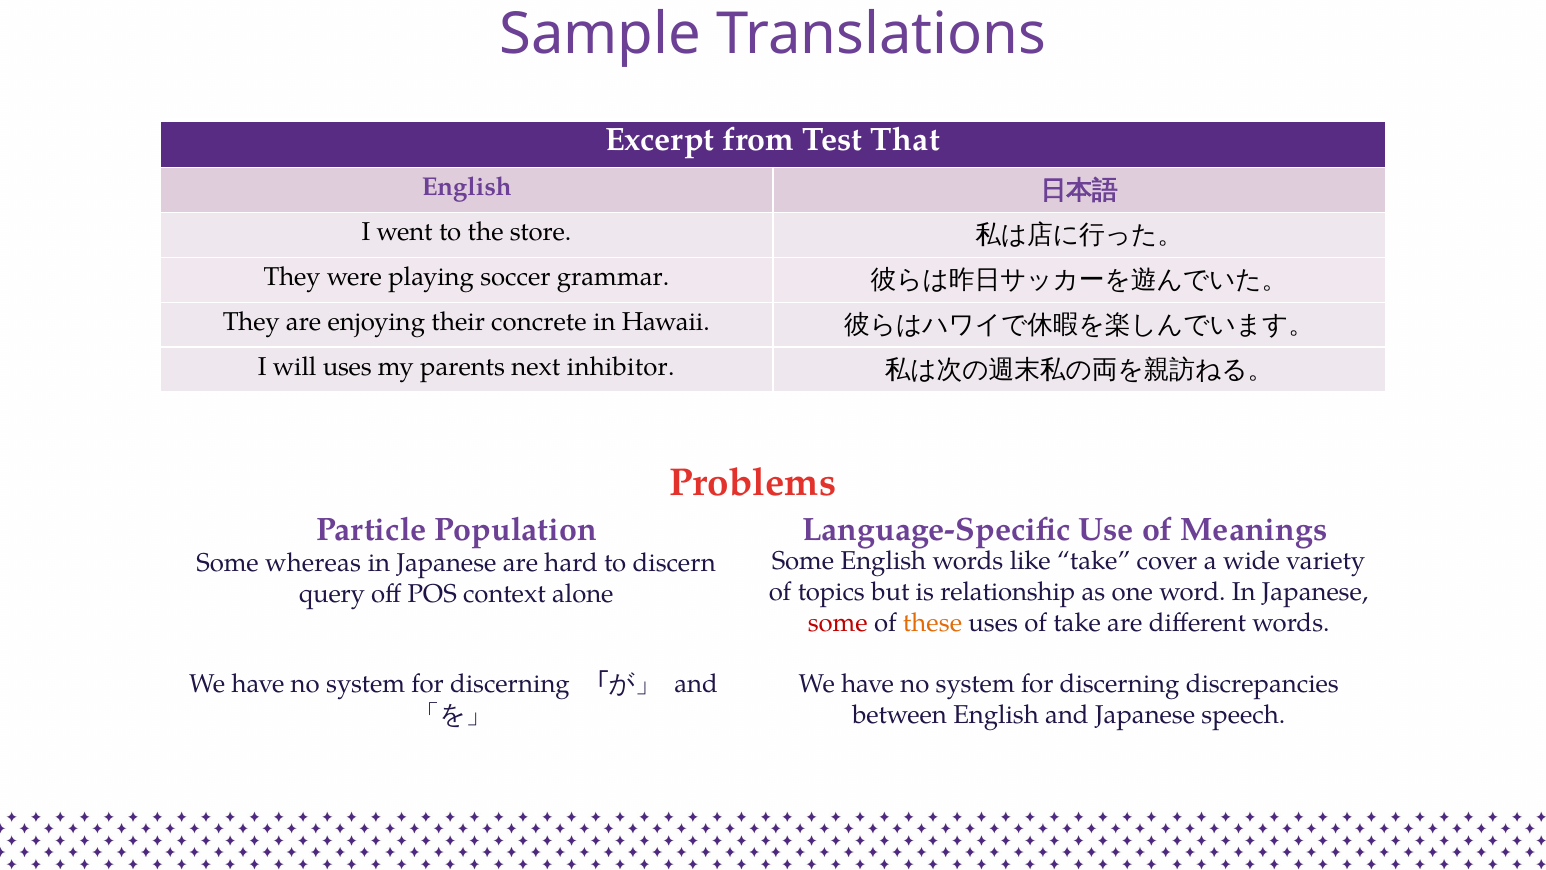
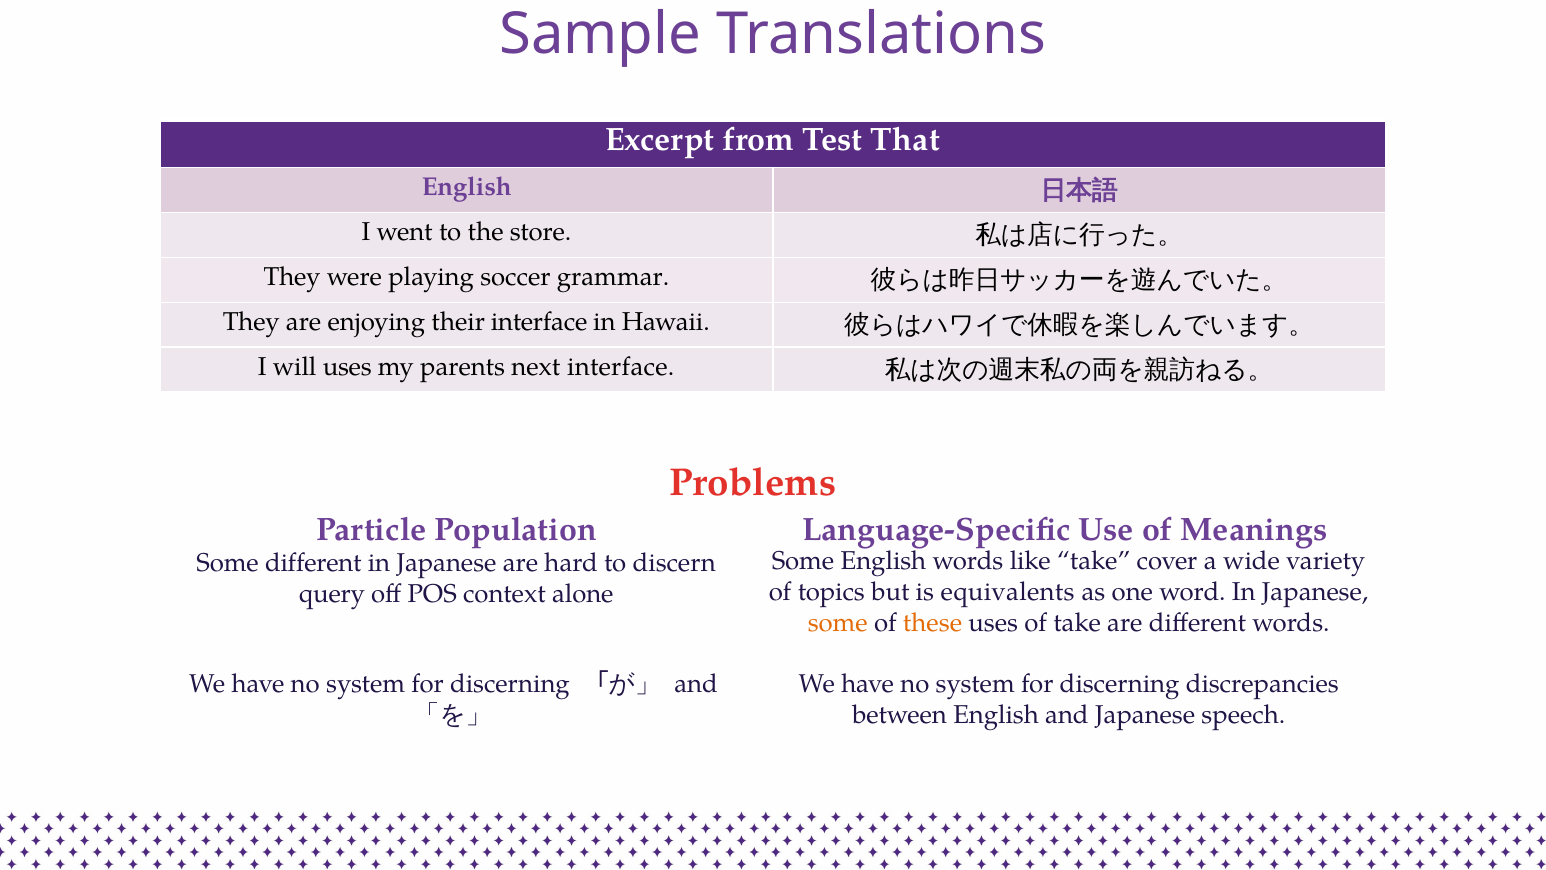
their concrete: concrete -> interface
next inhibitor: inhibitor -> interface
Some whereas: whereas -> different
relationship: relationship -> equivalents
some at (838, 623) colour: red -> orange
